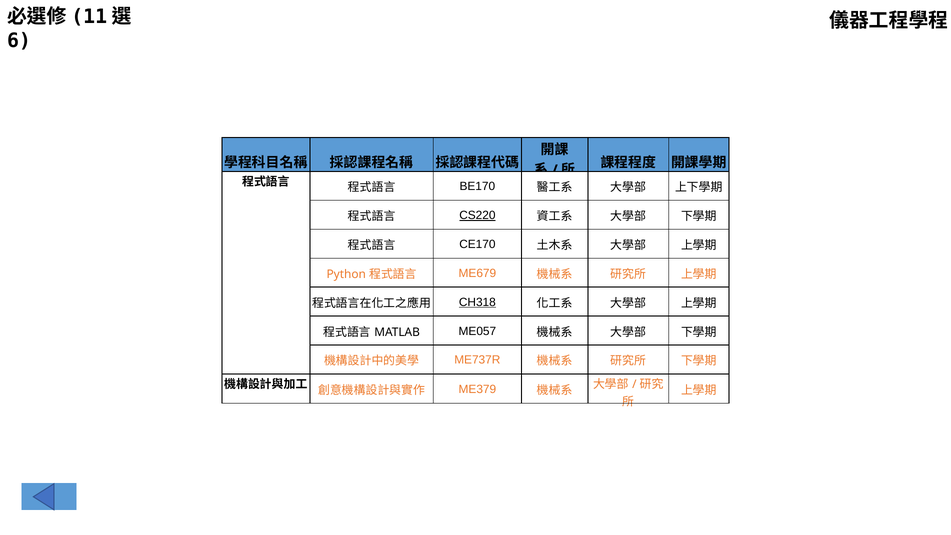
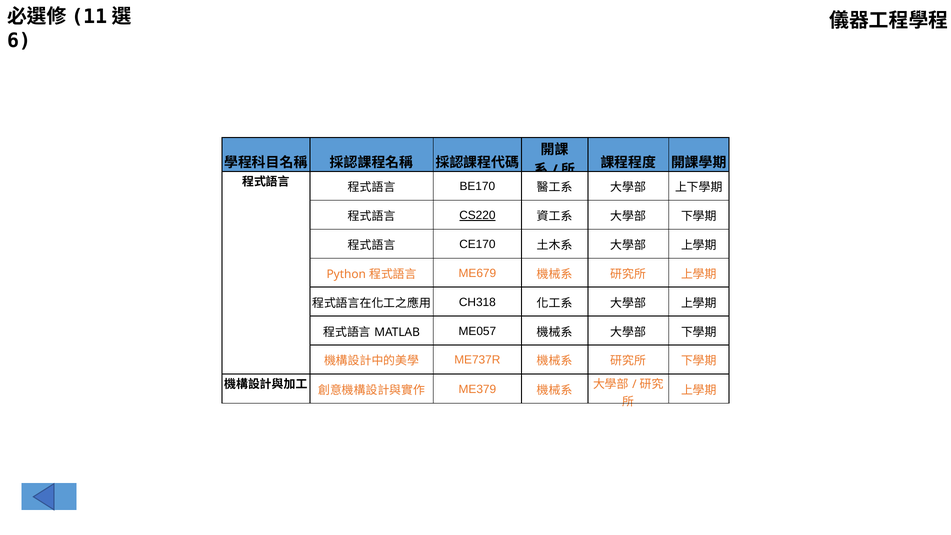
CH318 underline: present -> none
